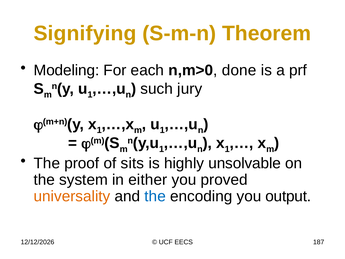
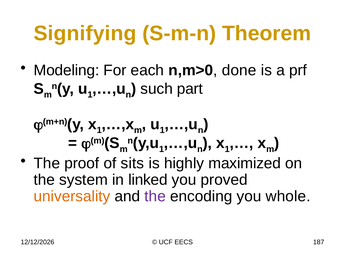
jury: jury -> part
unsolvable: unsolvable -> maximized
either: either -> linked
the at (155, 196) colour: blue -> purple
output: output -> whole
